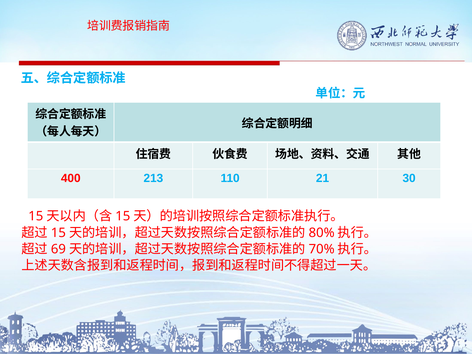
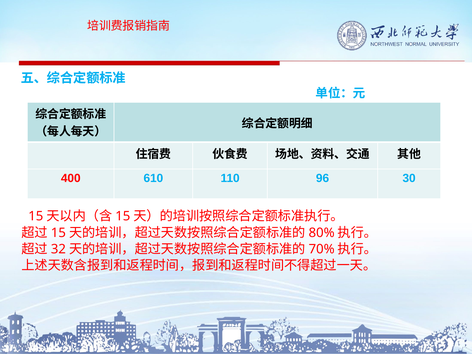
213: 213 -> 610
21: 21 -> 96
69: 69 -> 32
